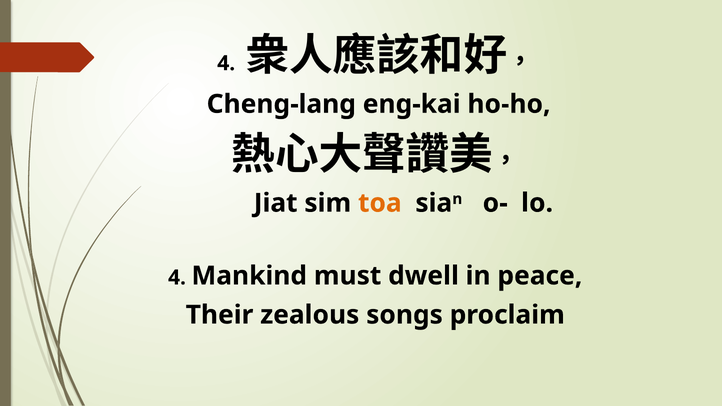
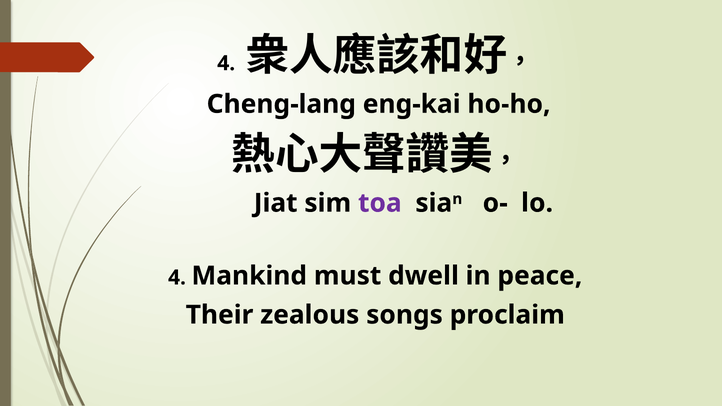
toa colour: orange -> purple
